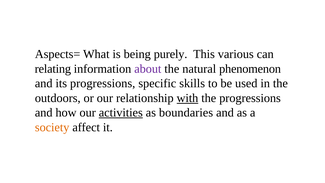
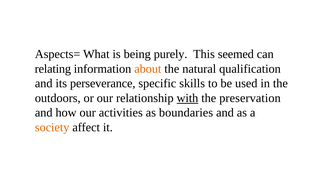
various: various -> seemed
about colour: purple -> orange
phenomenon: phenomenon -> qualification
its progressions: progressions -> perseverance
the progressions: progressions -> preservation
activities underline: present -> none
